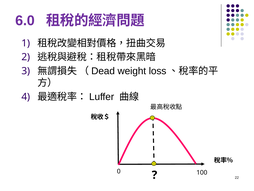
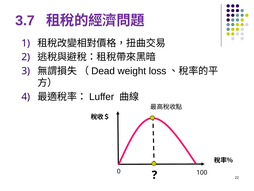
6.0: 6.0 -> 3.7
